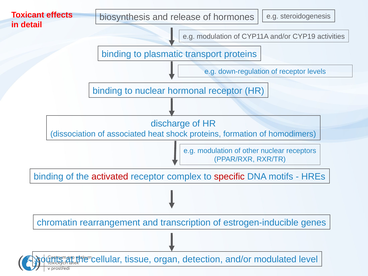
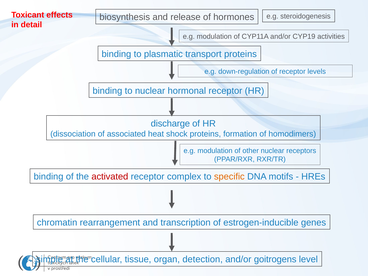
specific colour: red -> orange
counts: counts -> simple
modulated: modulated -> goitrogens
